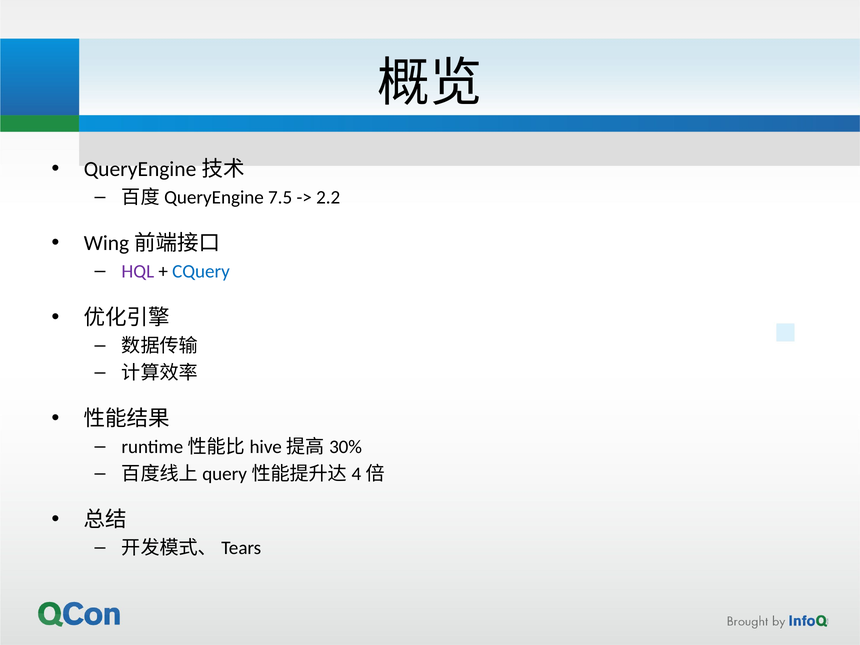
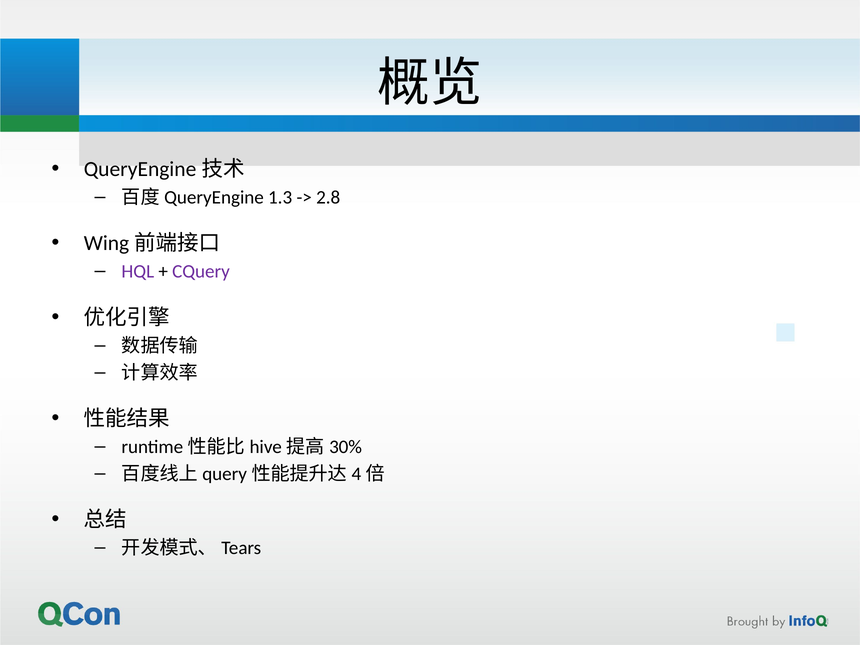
7.5: 7.5 -> 1.3
2.2: 2.2 -> 2.8
CQuery colour: blue -> purple
